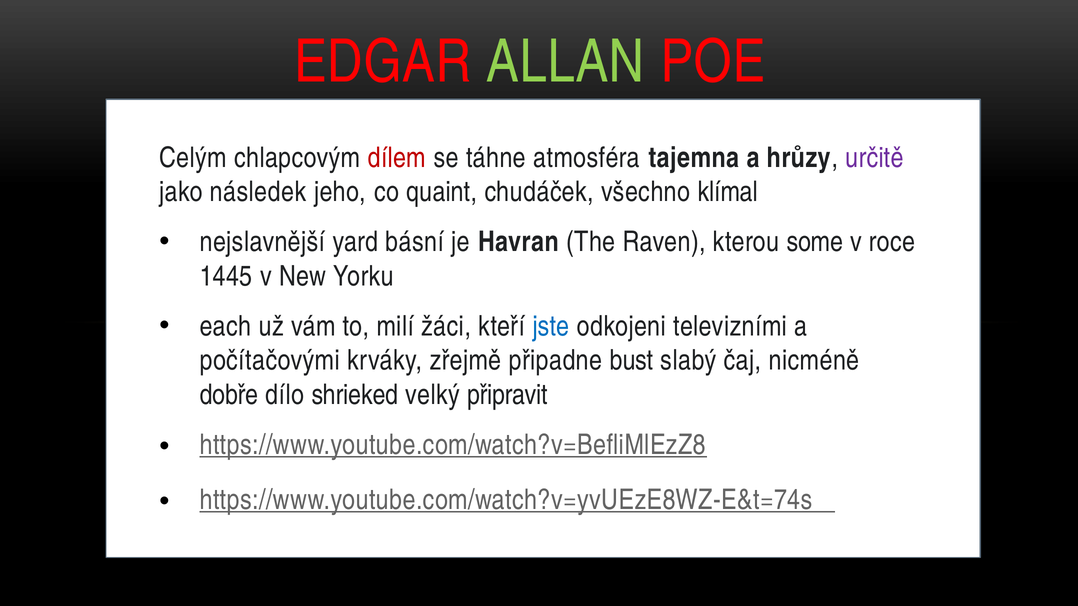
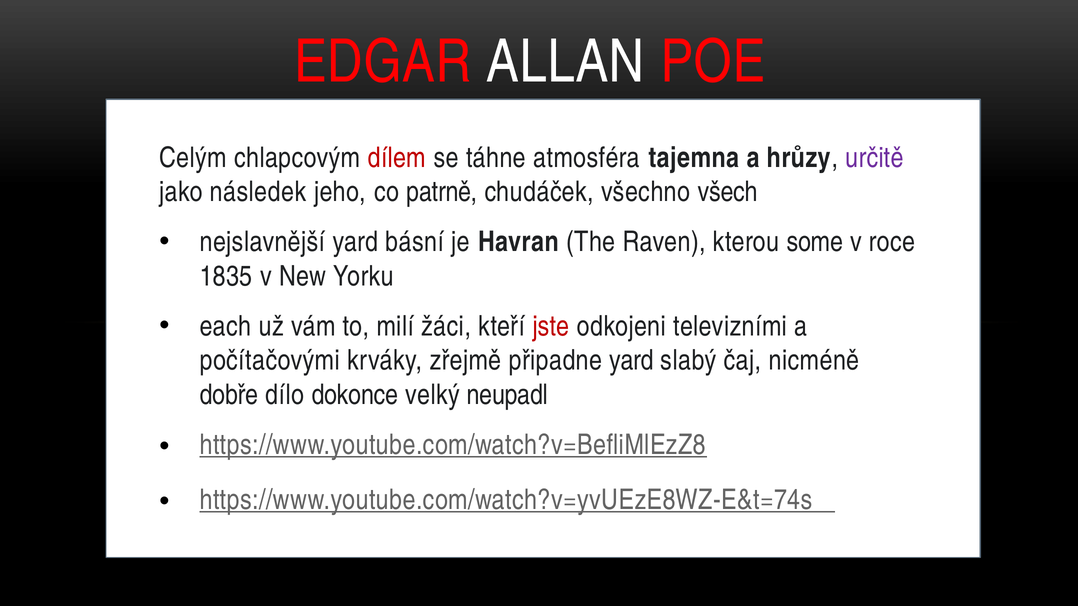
ALLAN colour: light green -> white
quaint: quaint -> patrně
klímal: klímal -> všech
1445: 1445 -> 1835
jste colour: blue -> red
připadne bust: bust -> yard
shrieked: shrieked -> dokonce
připravit: připravit -> neupadl
